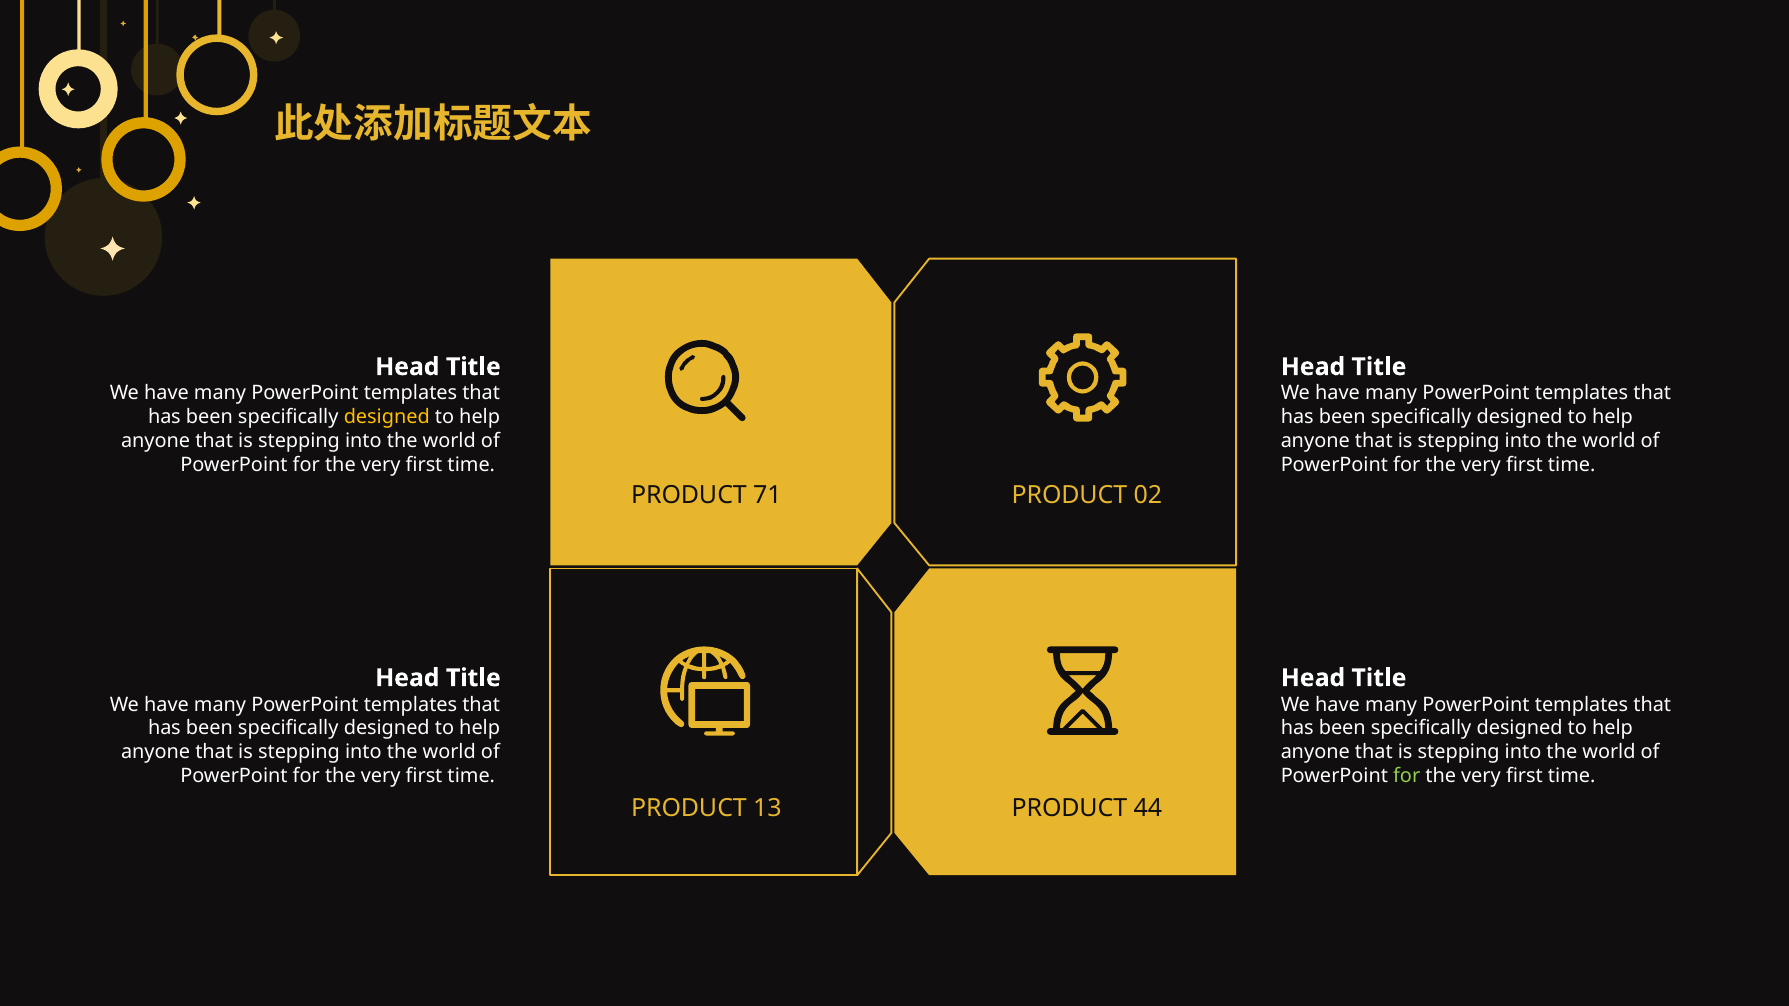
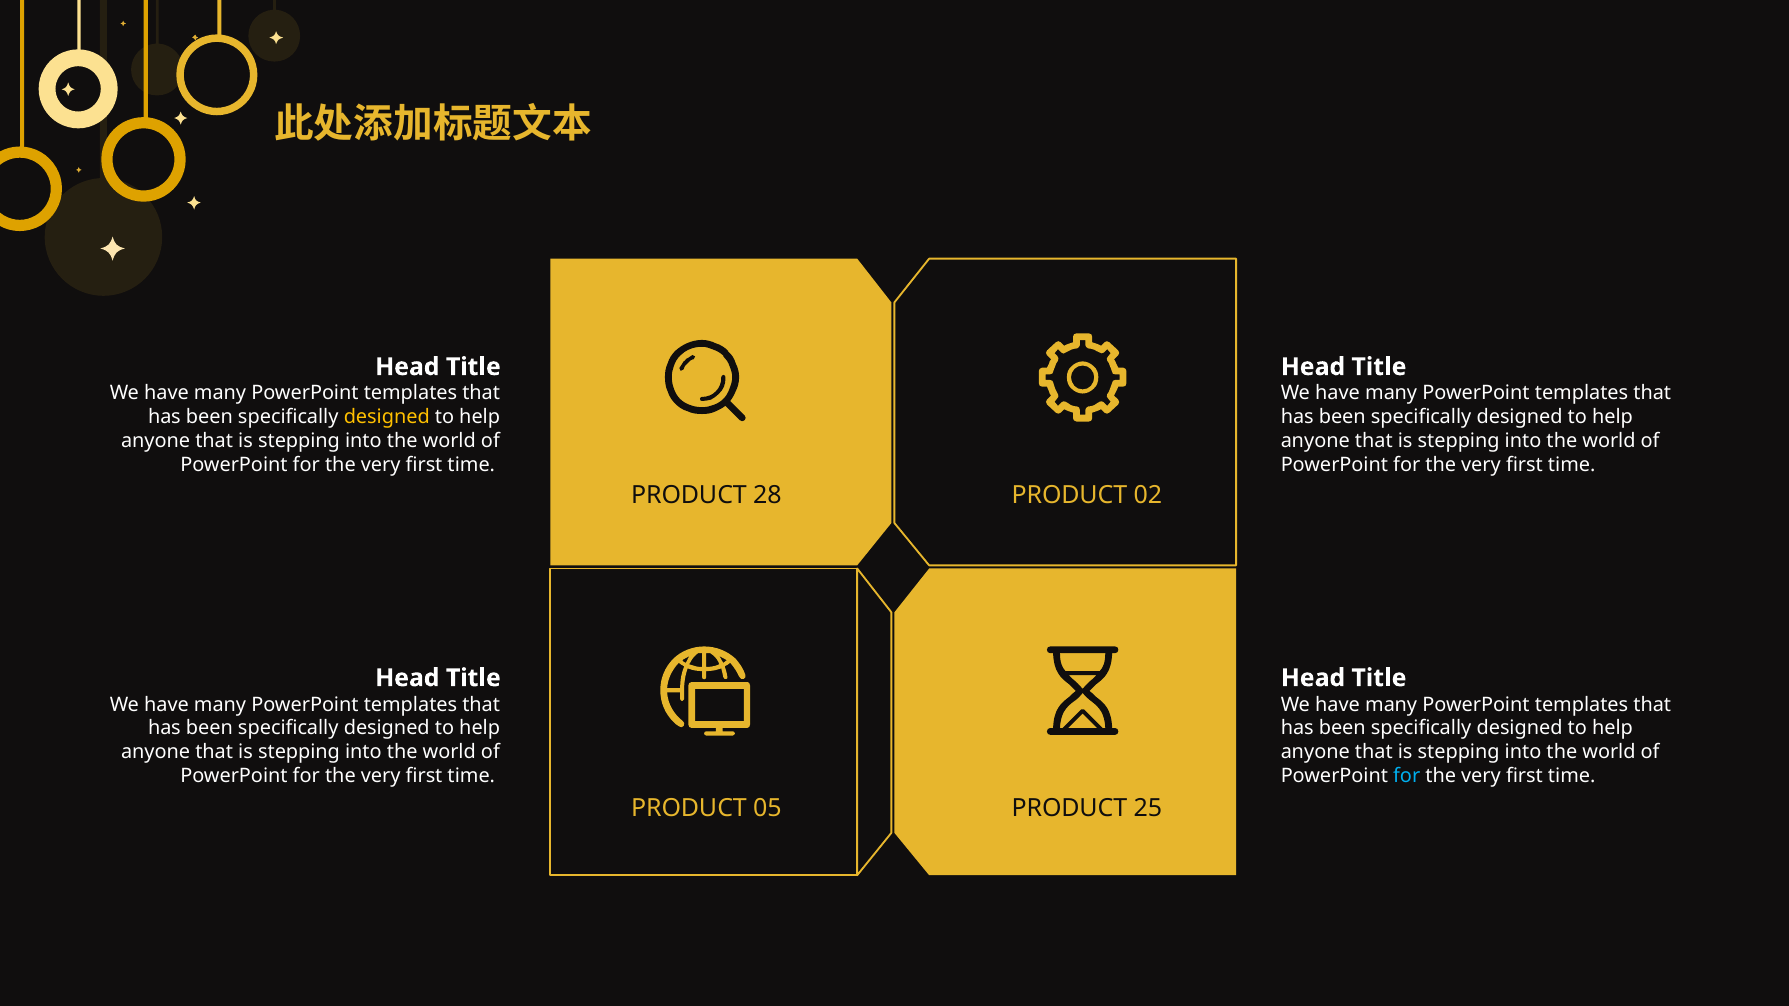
71: 71 -> 28
for at (1407, 776) colour: light green -> light blue
13: 13 -> 05
44: 44 -> 25
